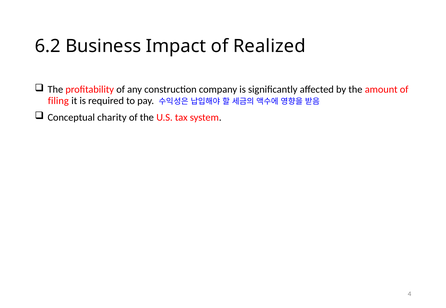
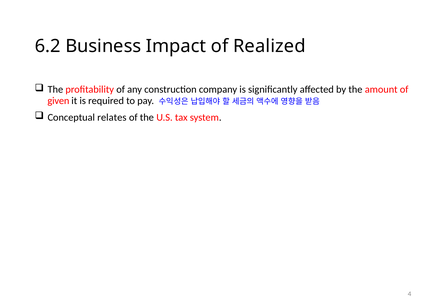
filing: filing -> given
charity: charity -> relates
